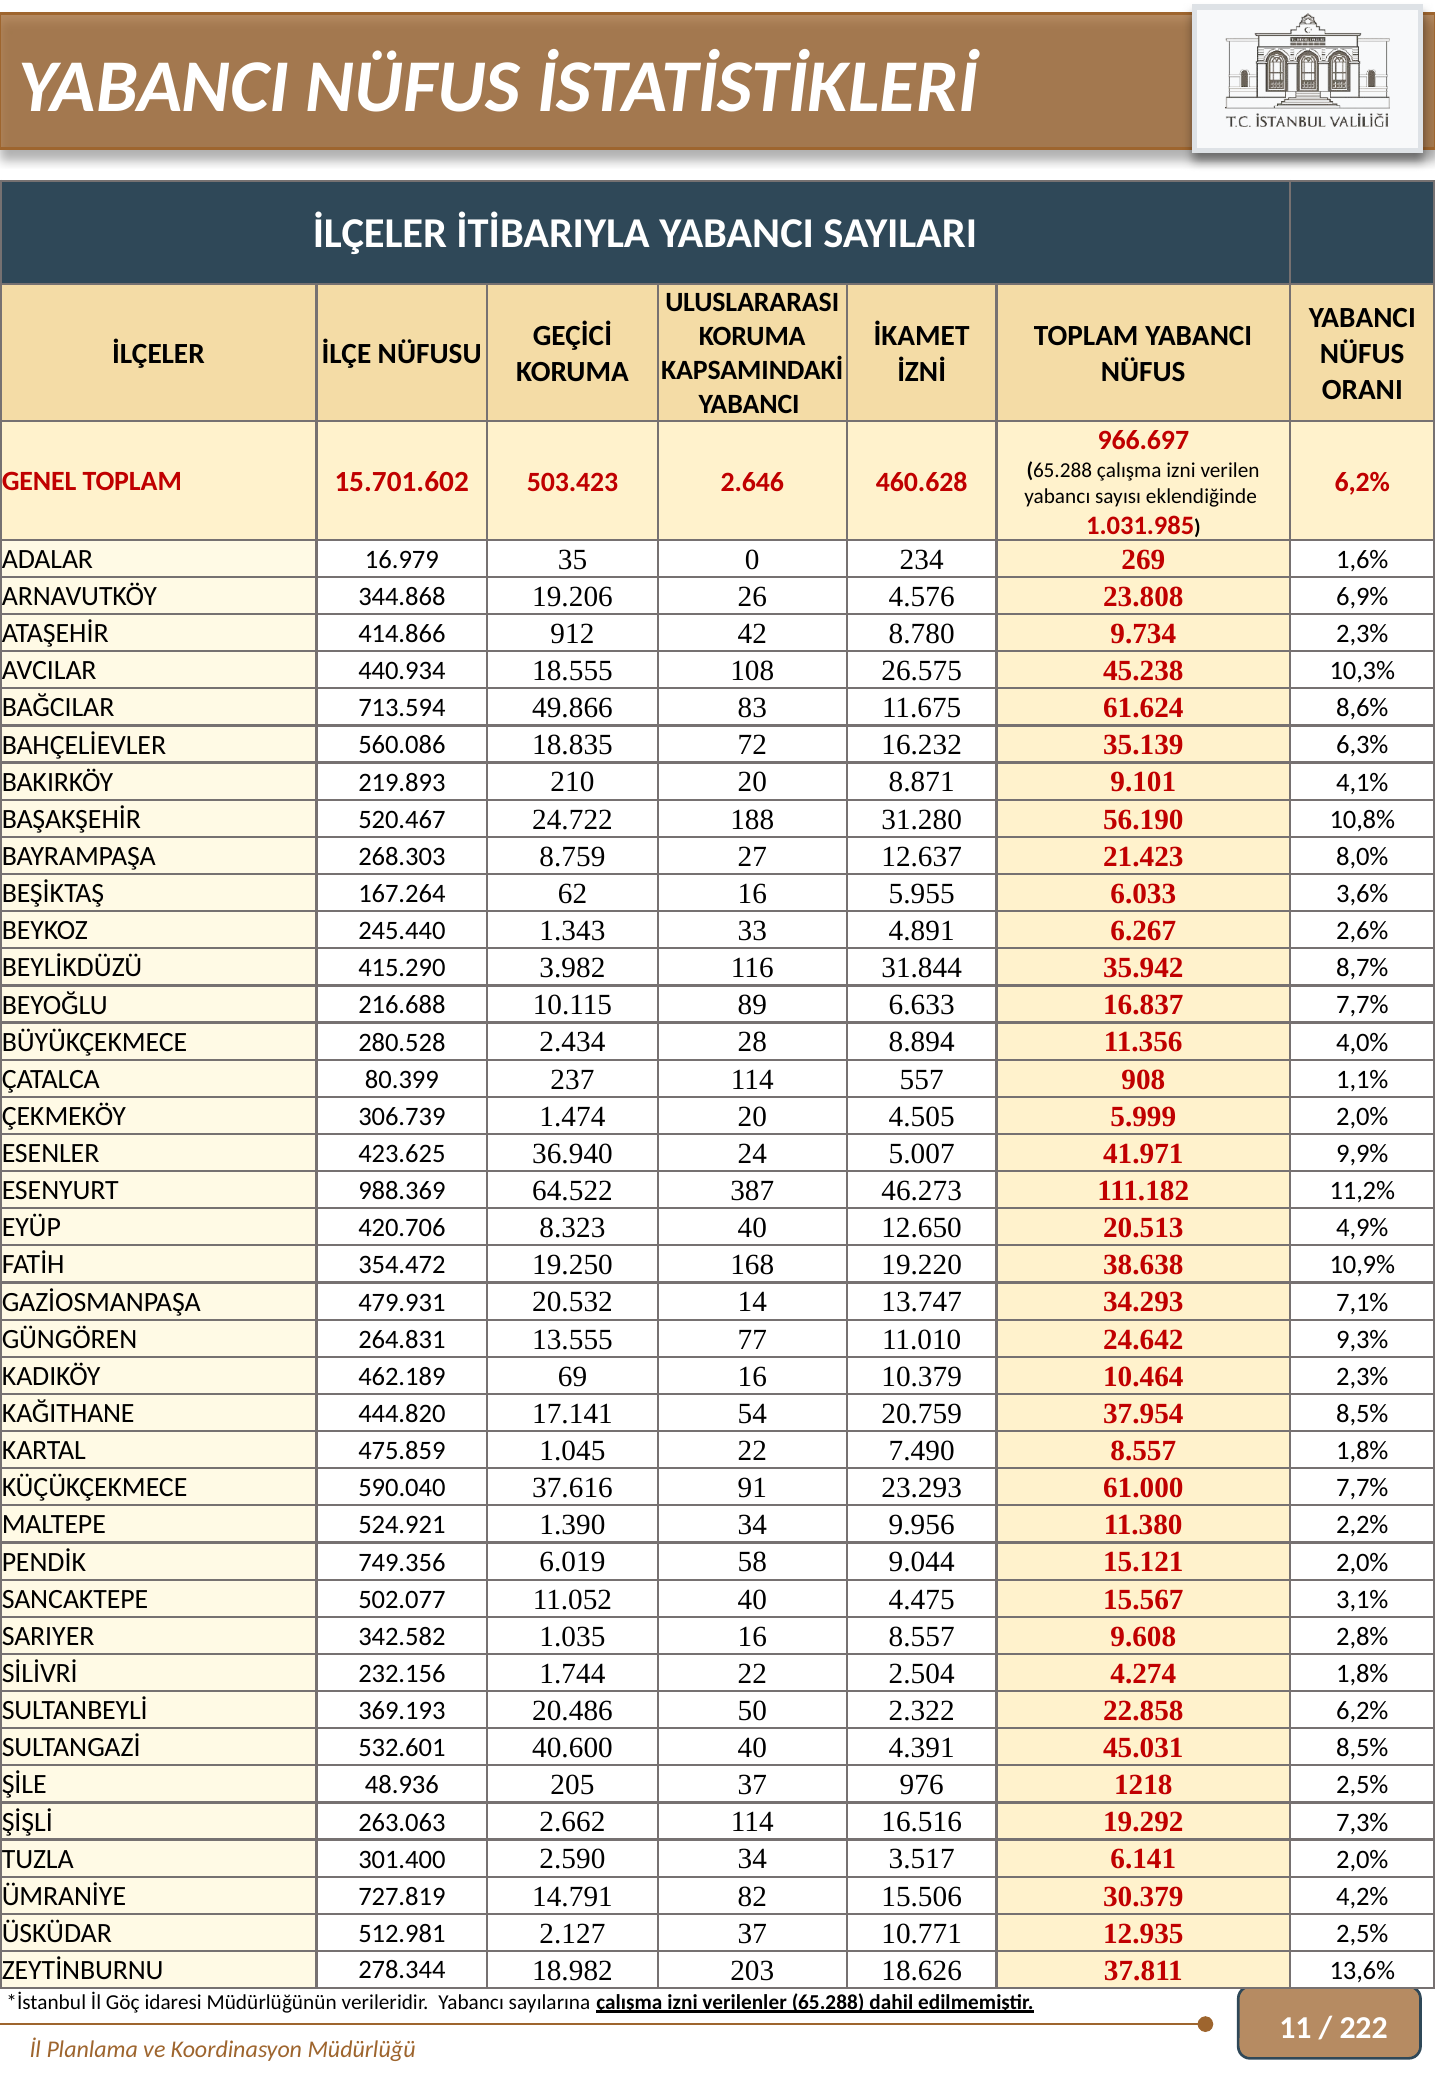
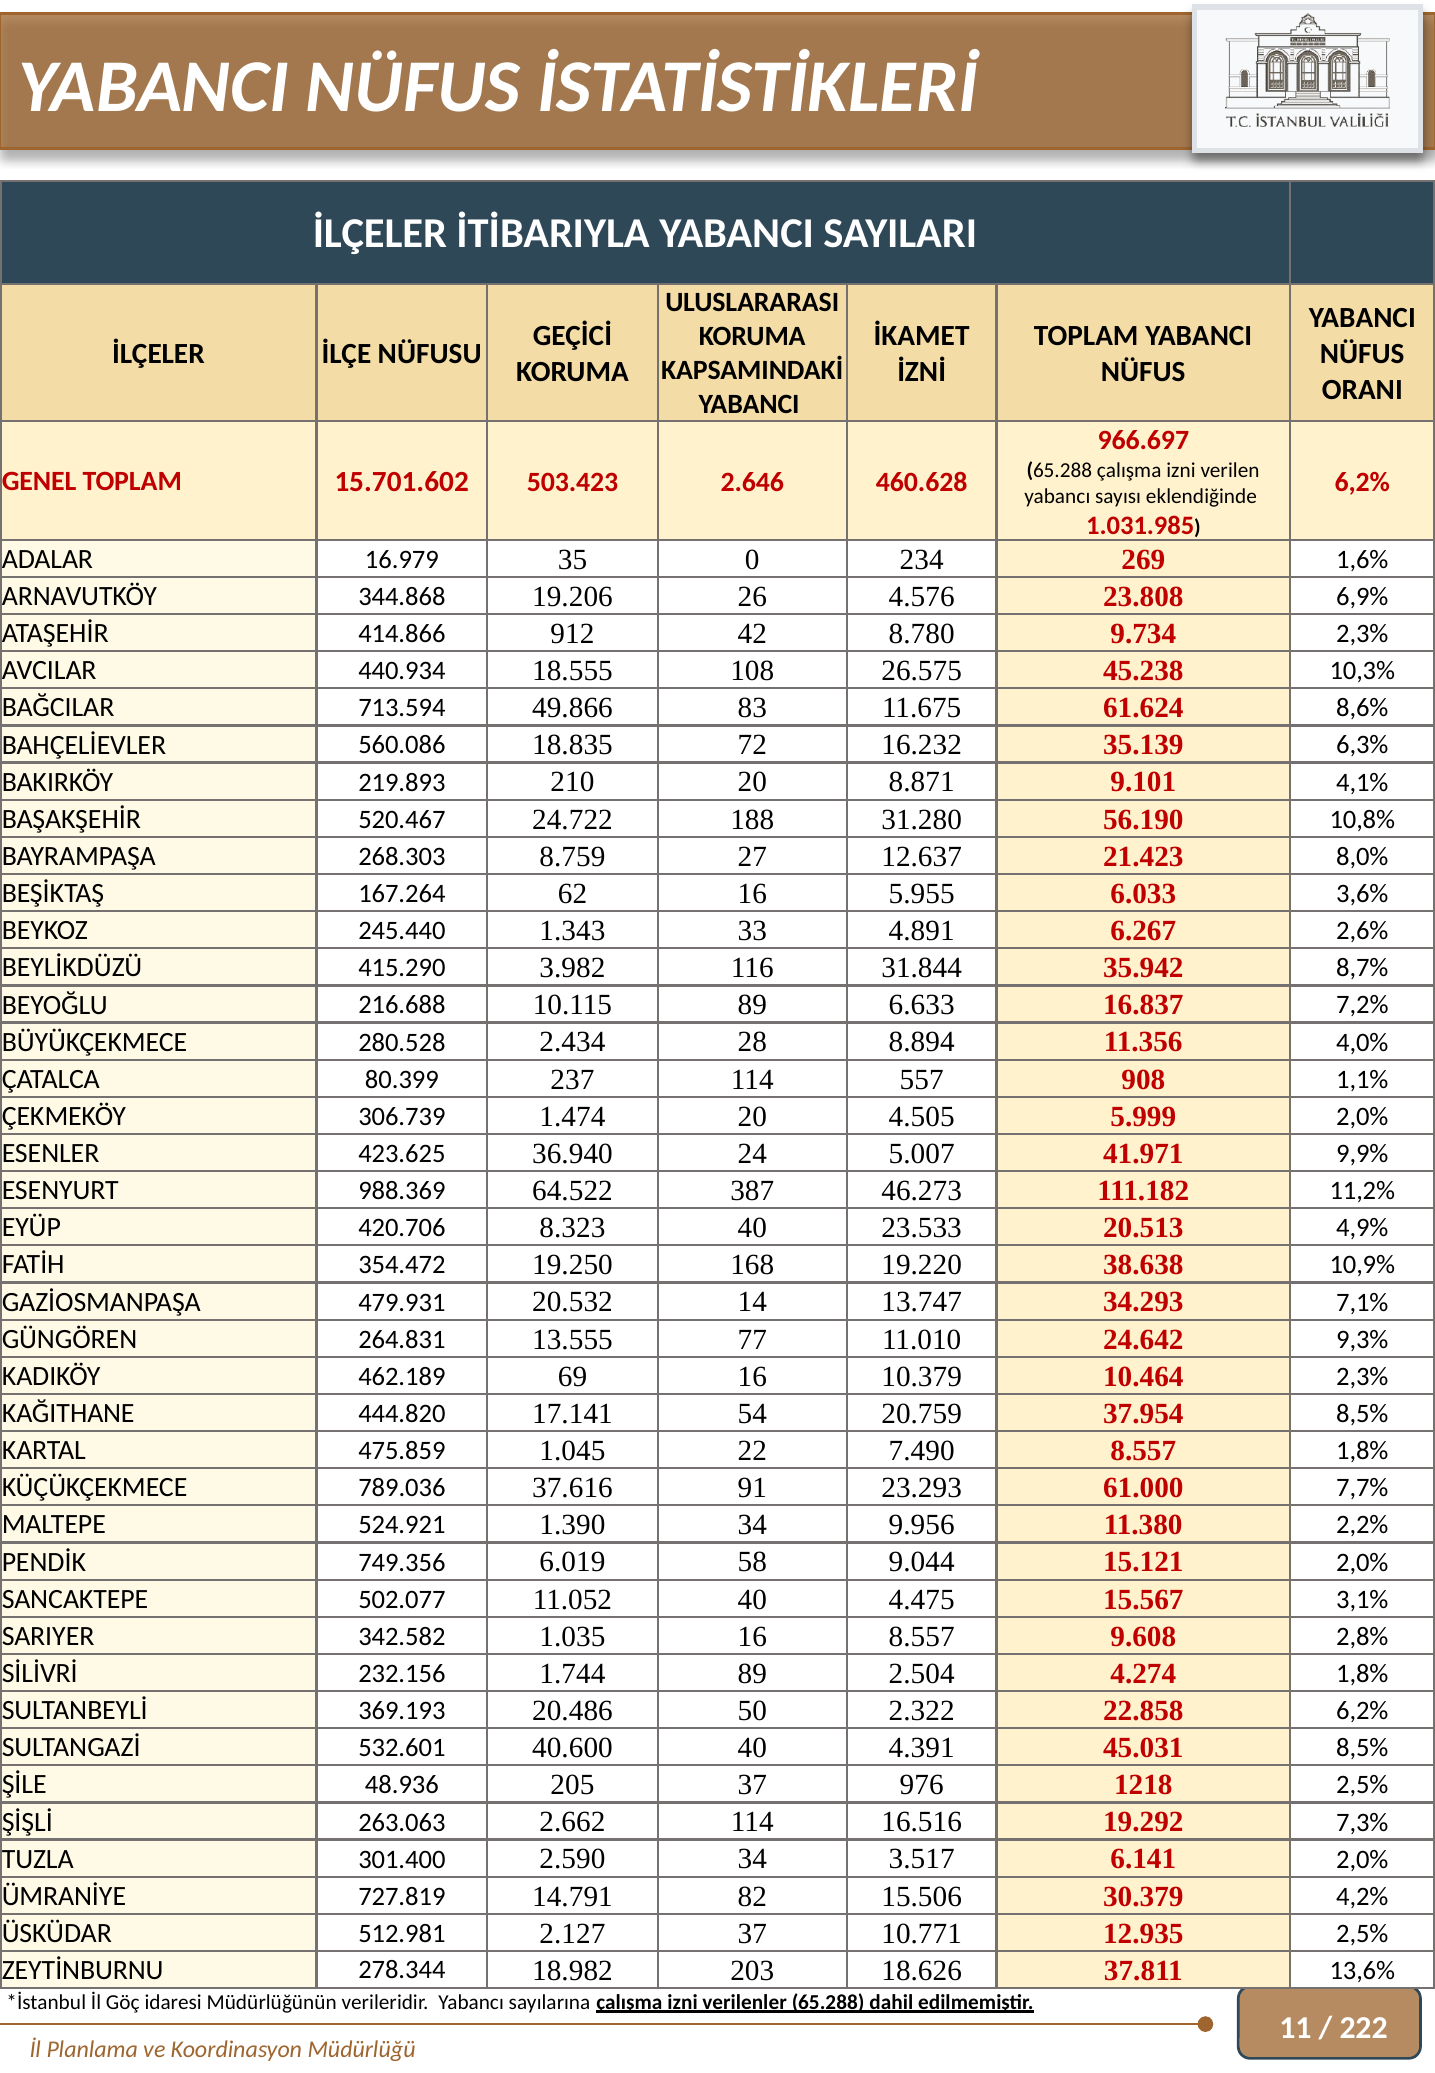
16.837 7,7%: 7,7% -> 7,2%
12.650: 12.650 -> 23.533
590.040: 590.040 -> 789.036
1.744 22: 22 -> 89
